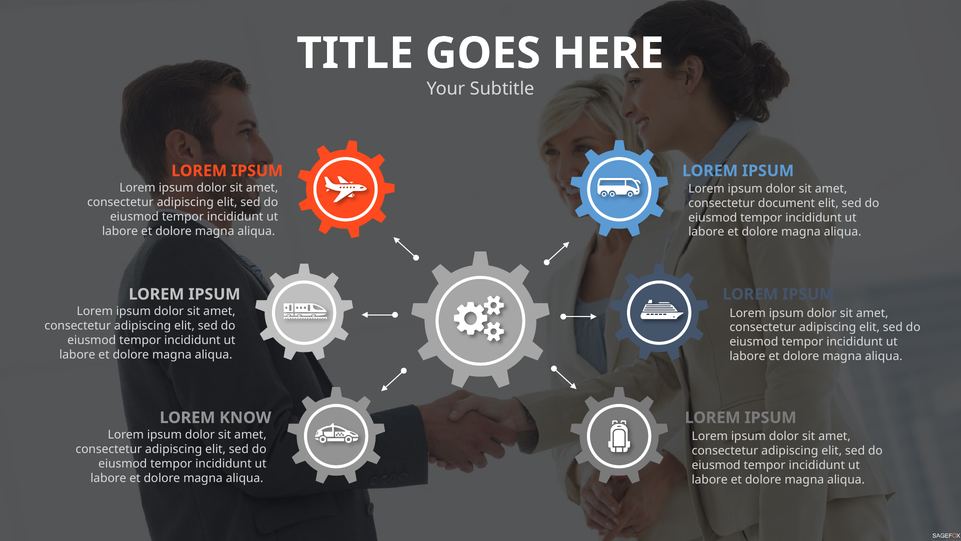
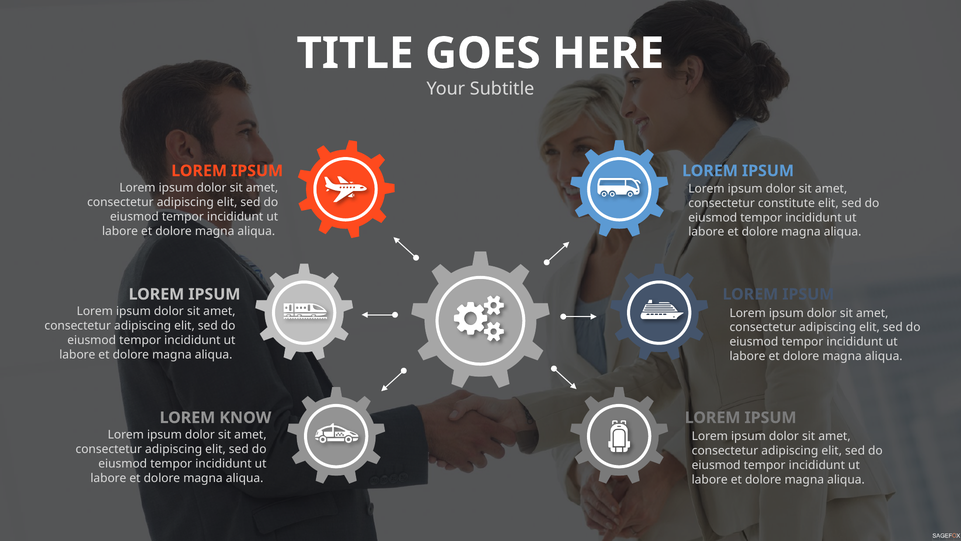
document: document -> constitute
